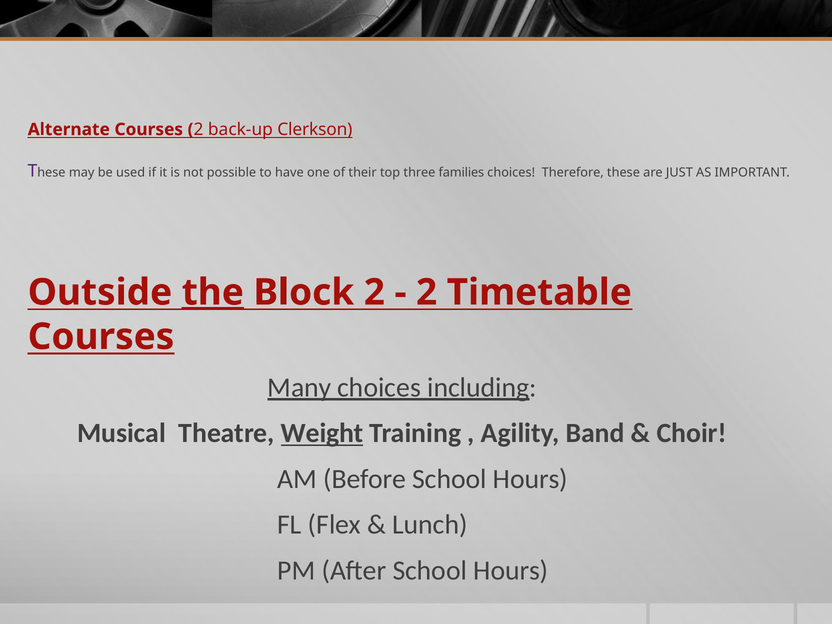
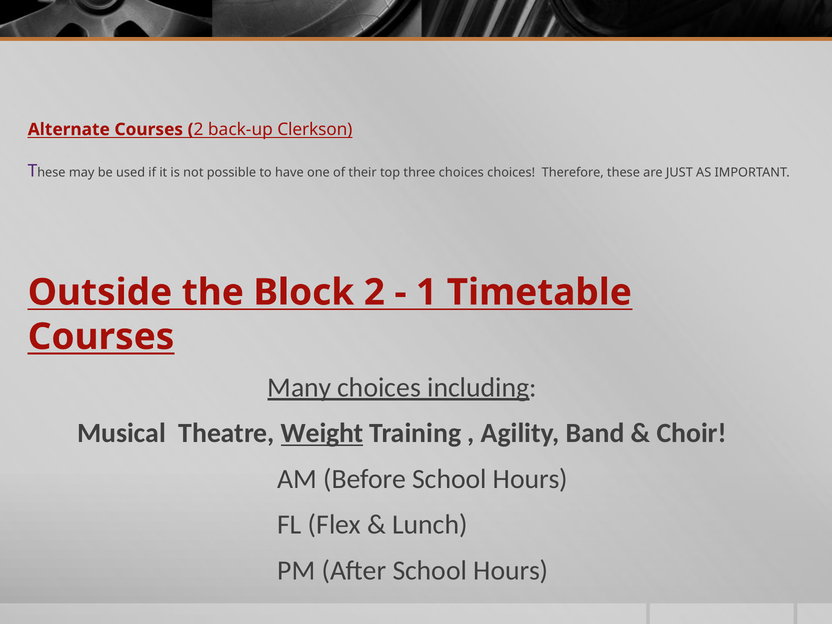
three families: families -> choices
the underline: present -> none
2 at (427, 292): 2 -> 1
